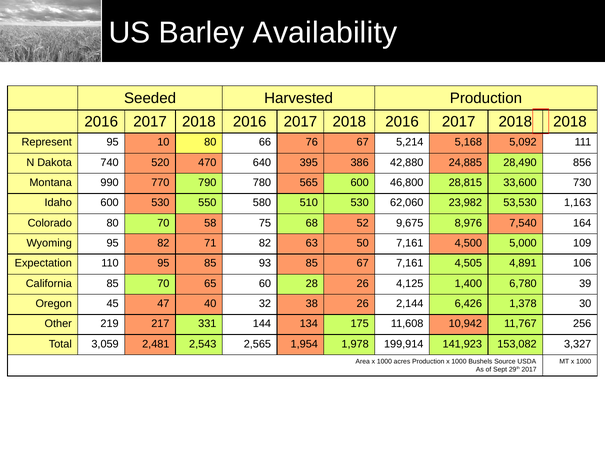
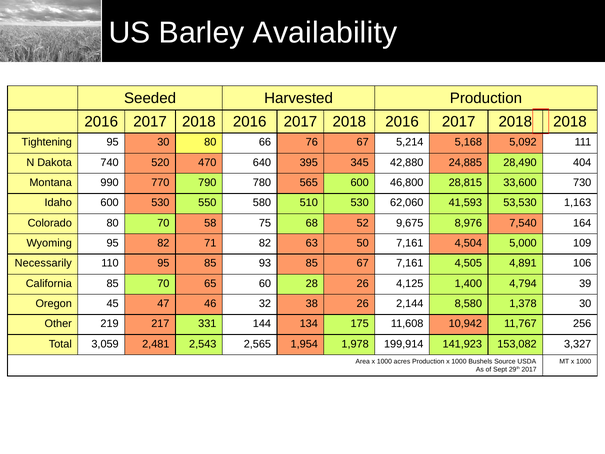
Represent: Represent -> Tightening
95 10: 10 -> 30
386: 386 -> 345
856: 856 -> 404
23,982: 23,982 -> 41,593
4,500: 4,500 -> 4,504
Expectation: Expectation -> Necessarily
6,780: 6,780 -> 4,794
40: 40 -> 46
6,426: 6,426 -> 8,580
